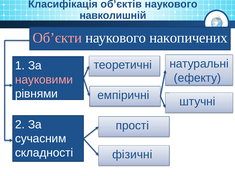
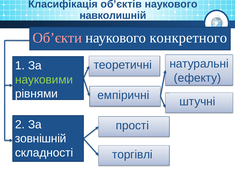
накопичених: накопичених -> конкретного
науковими colour: pink -> light green
сучасним: сучасним -> зовнішній
фізичні: фізичні -> торгівлі
